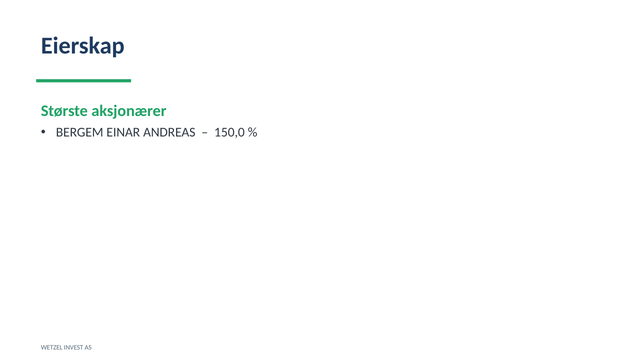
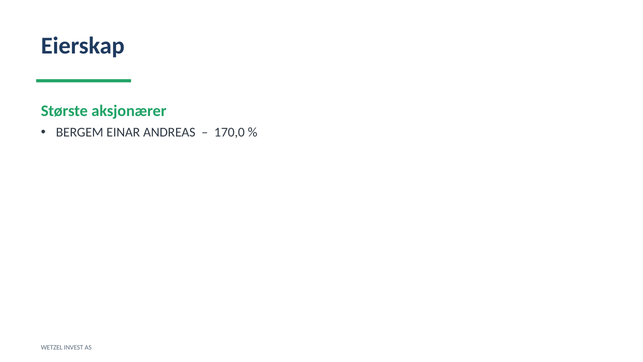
150,0: 150,0 -> 170,0
